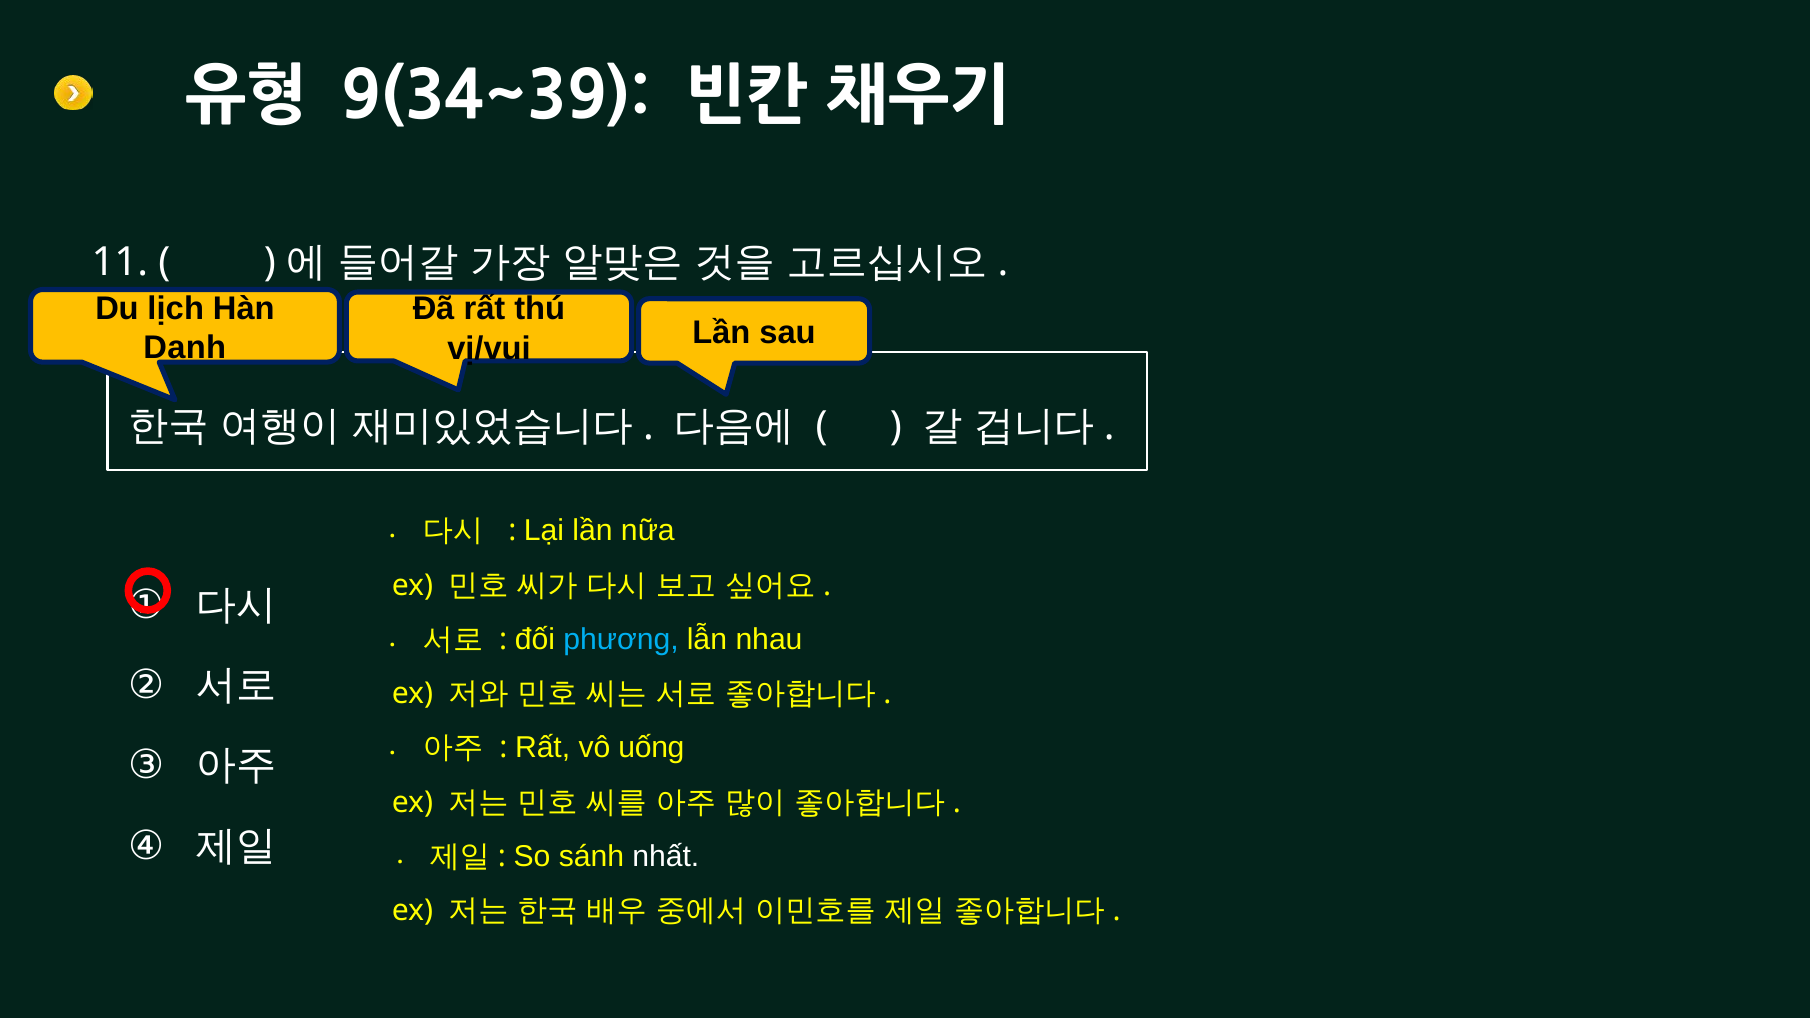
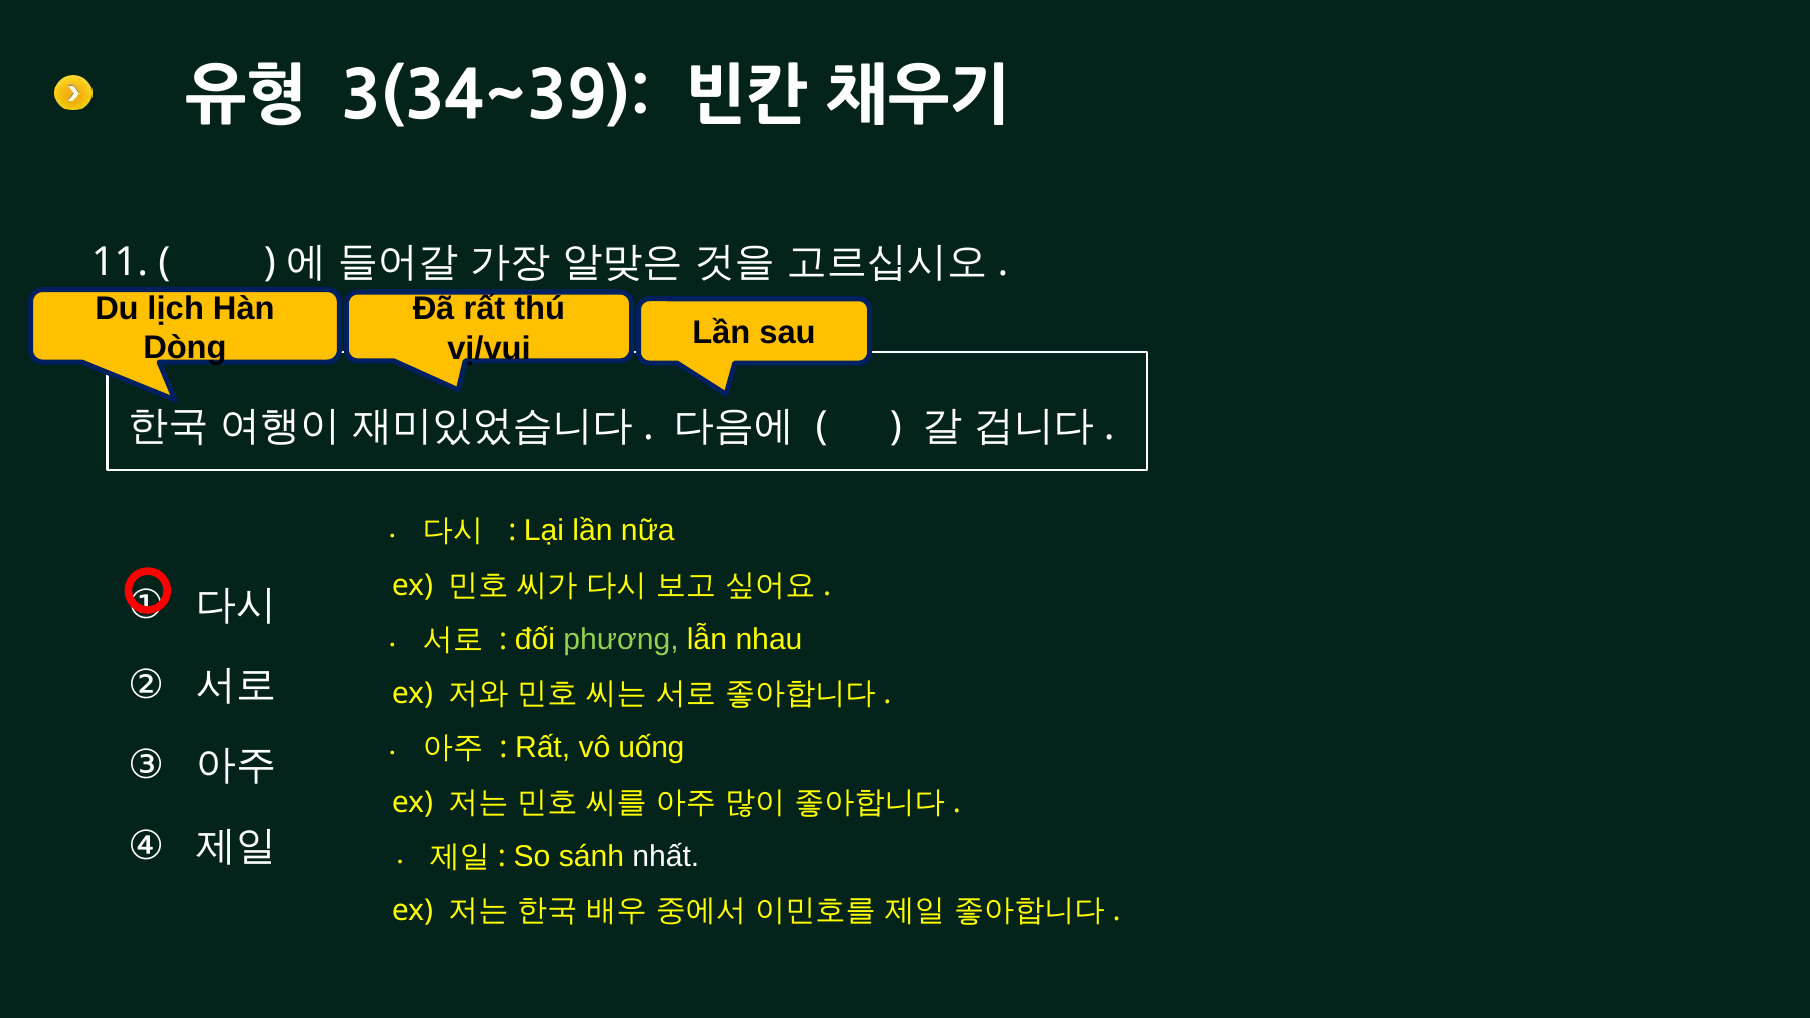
9(34~39: 9(34~39 -> 3(34~39
Danh: Danh -> Dòng
phương colour: light blue -> light green
